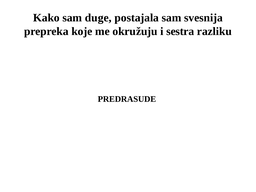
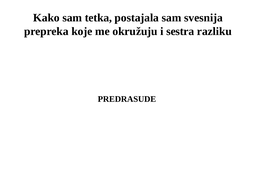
duge: duge -> tetka
